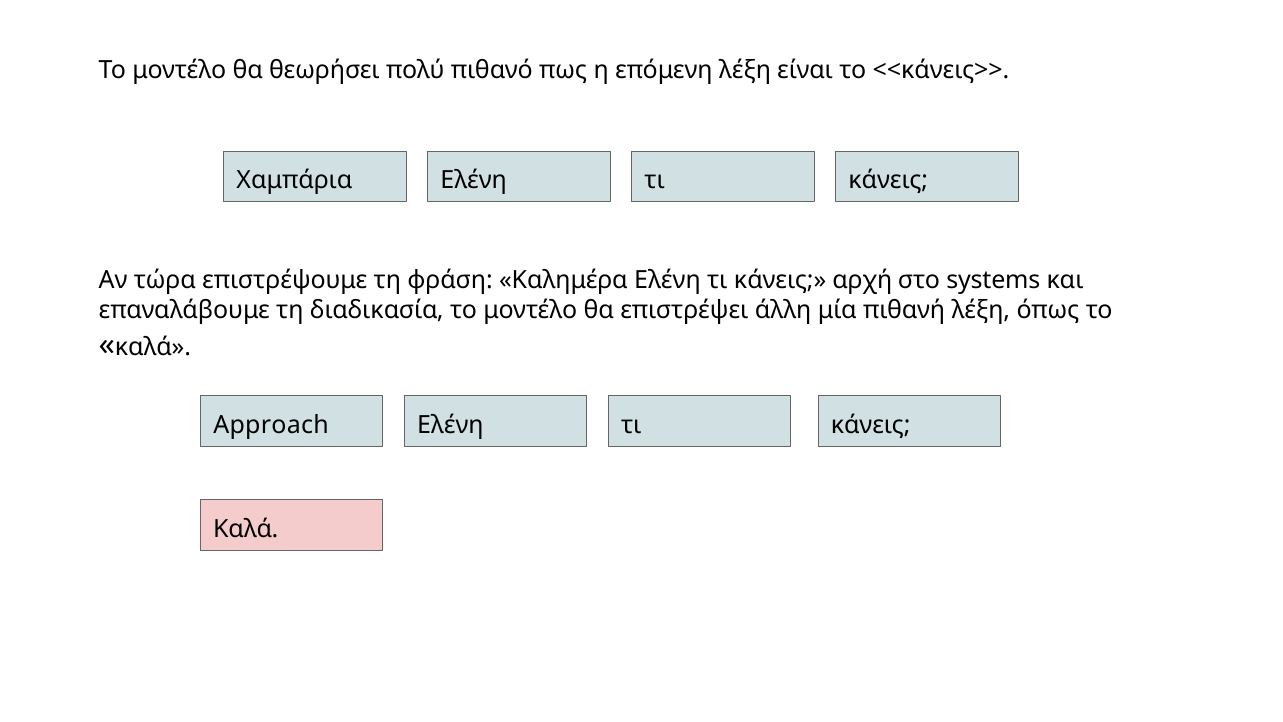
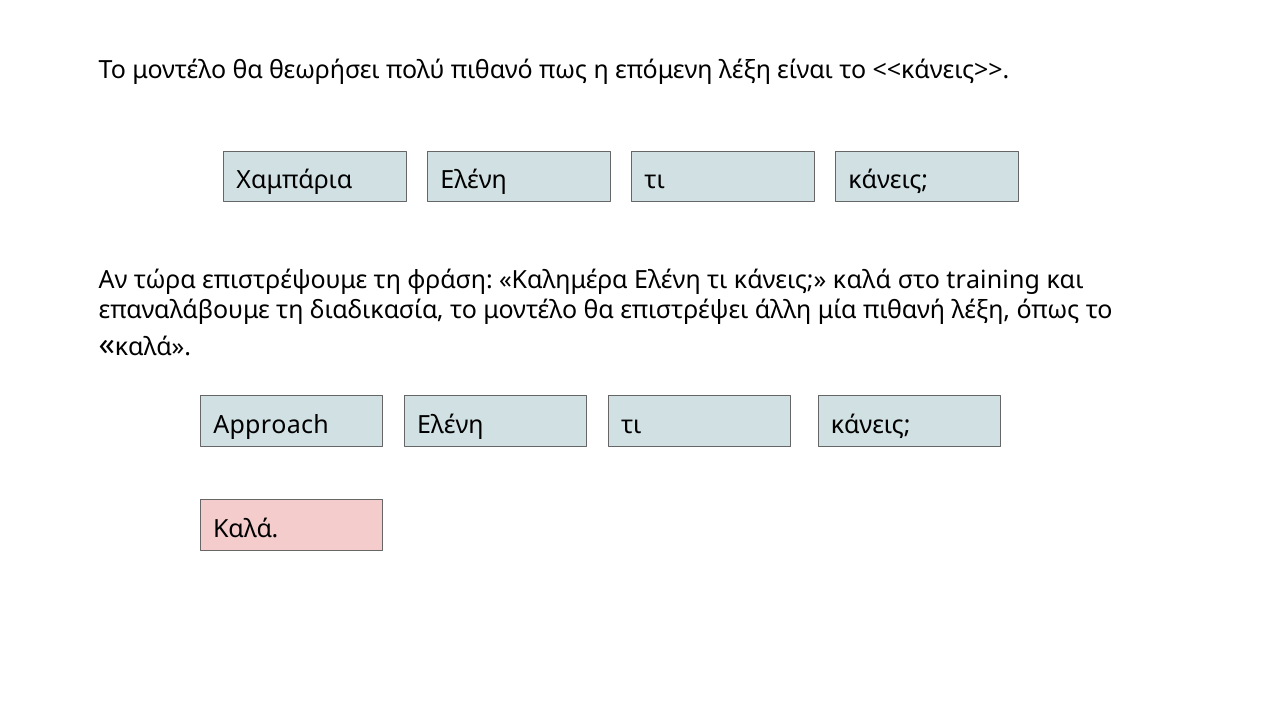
αρχή at (862, 280): αρχή -> καλά
systems: systems -> training
